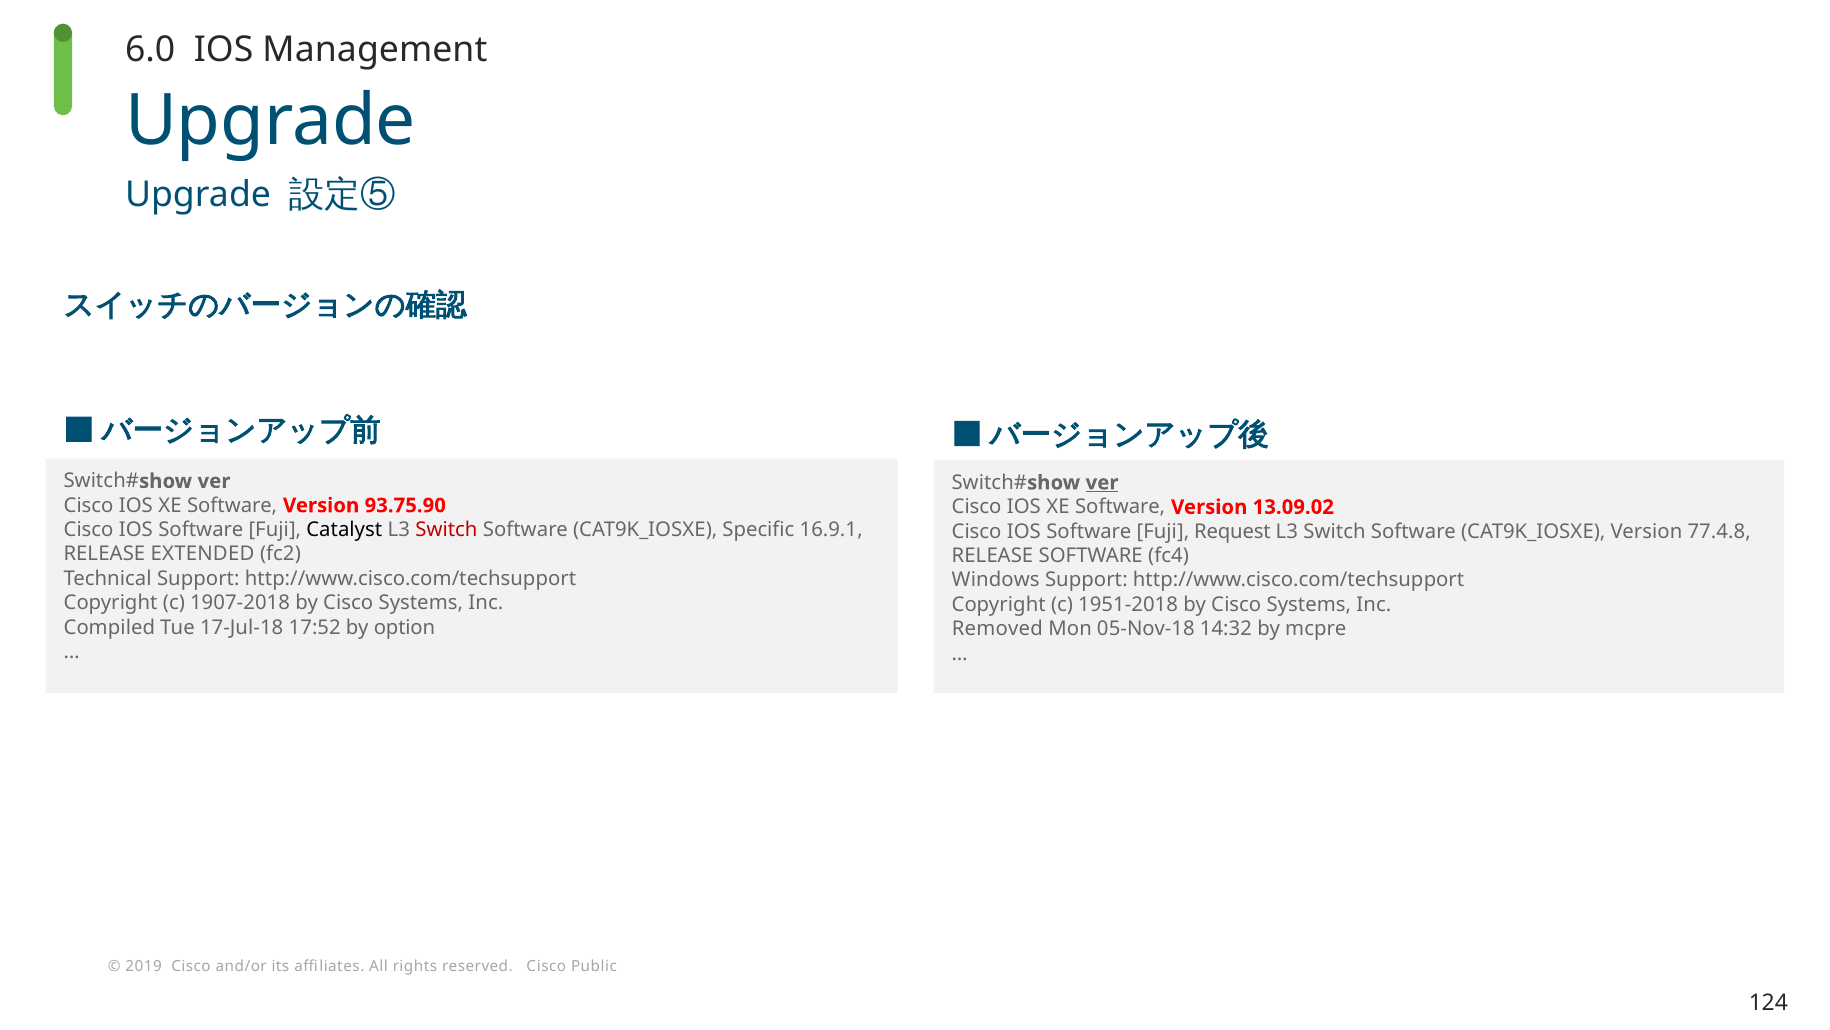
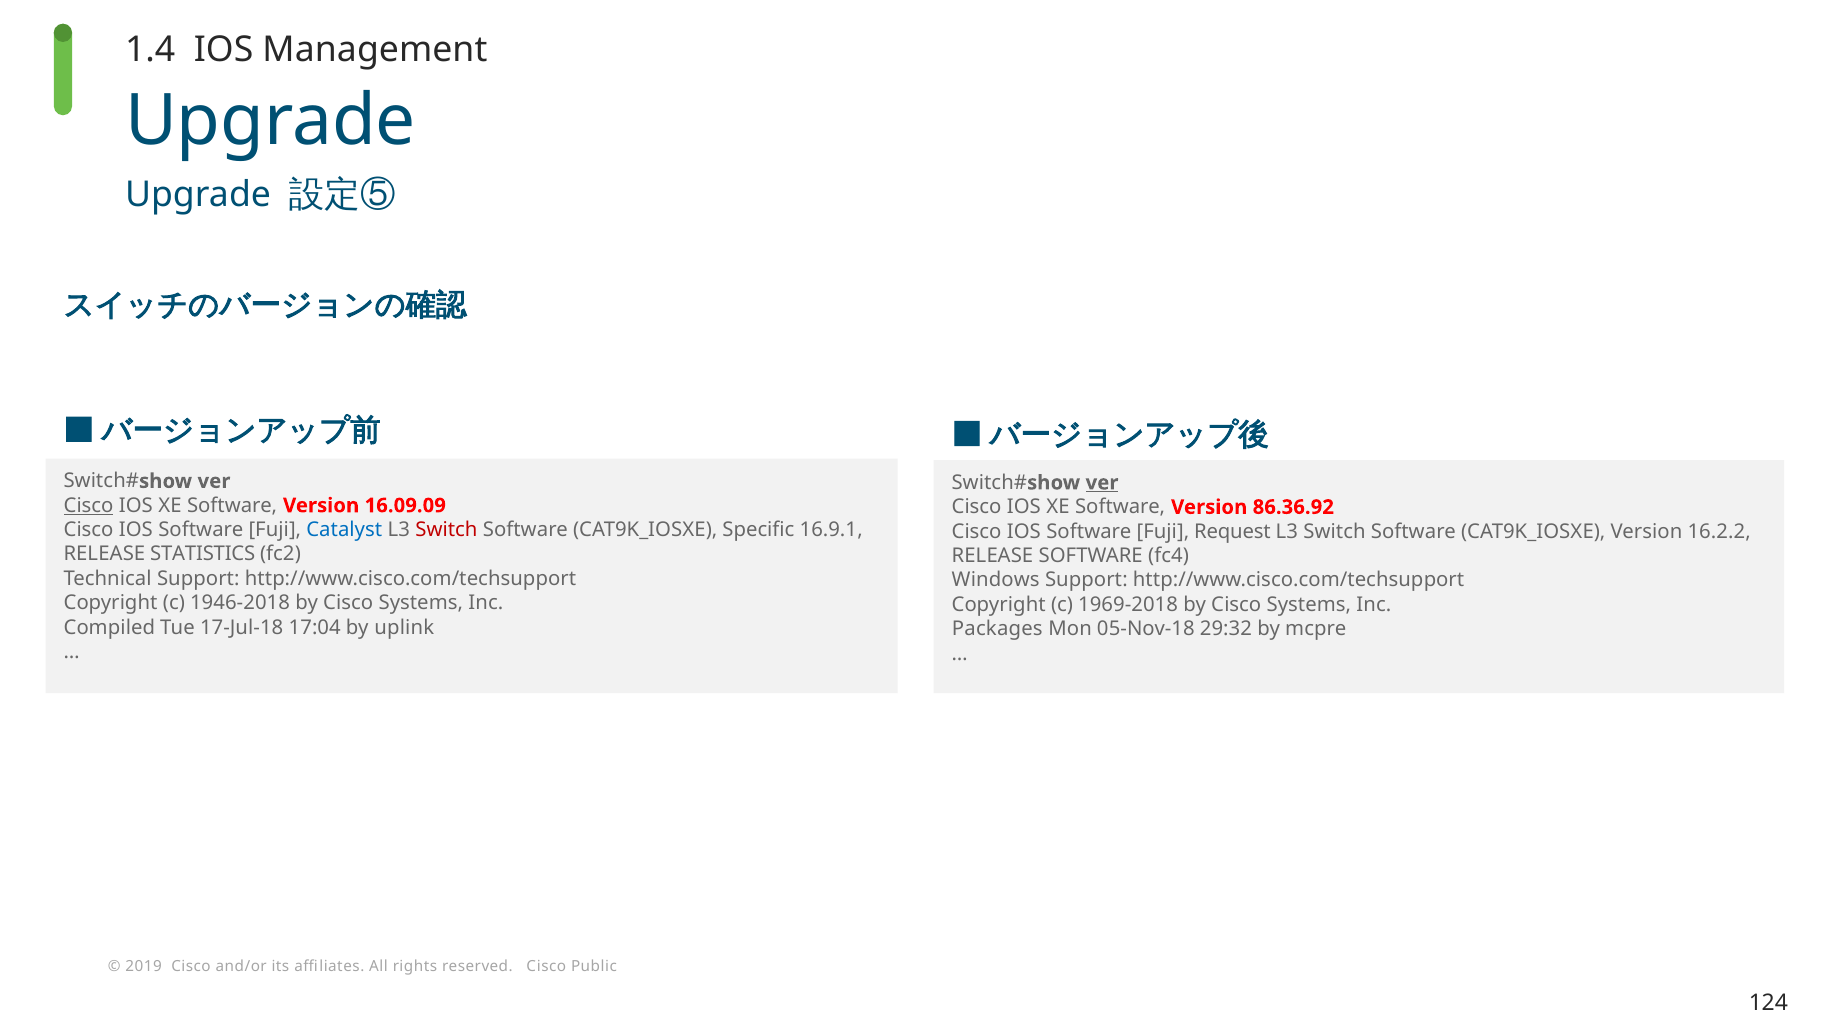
6.0: 6.0 -> 1.4
Cisco at (89, 505) underline: none -> present
93.75.90: 93.75.90 -> 16.09.09
13.09.02: 13.09.02 -> 86.36.92
Catalyst colour: black -> blue
77.4.8: 77.4.8 -> 16.2.2
EXTENDED: EXTENDED -> STATISTICS
1907-2018: 1907-2018 -> 1946-2018
1951-2018: 1951-2018 -> 1969-2018
17:52: 17:52 -> 17:04
option: option -> uplink
Removed: Removed -> Packages
14:32: 14:32 -> 29:32
